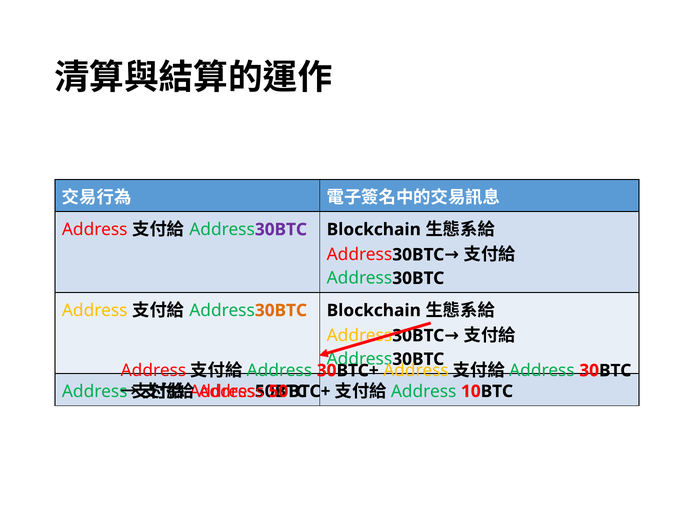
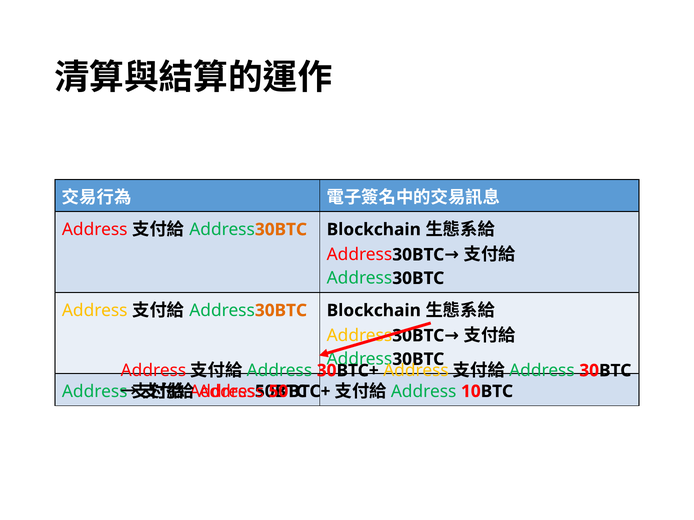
30BTC at (281, 230) colour: purple -> orange
